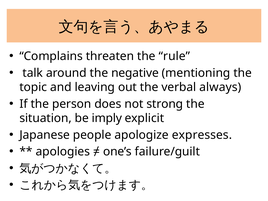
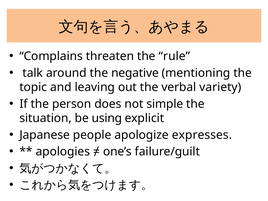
always: always -> variety
strong: strong -> simple
imply: imply -> using
